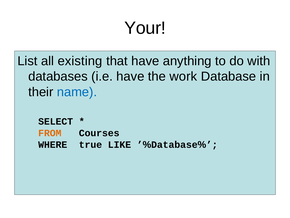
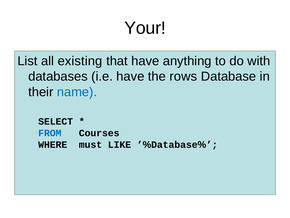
work: work -> rows
FROM colour: orange -> blue
true: true -> must
